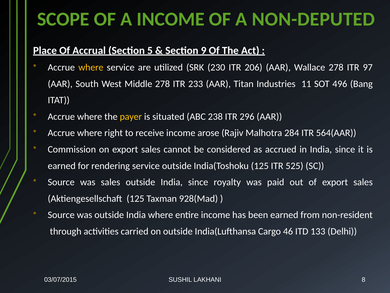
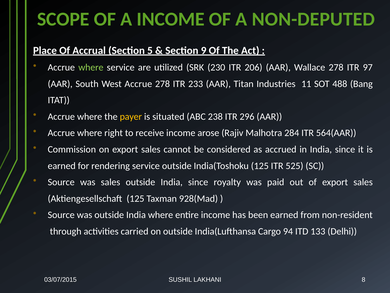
where at (91, 67) colour: yellow -> light green
West Middle: Middle -> Accrue
496: 496 -> 488
46: 46 -> 94
